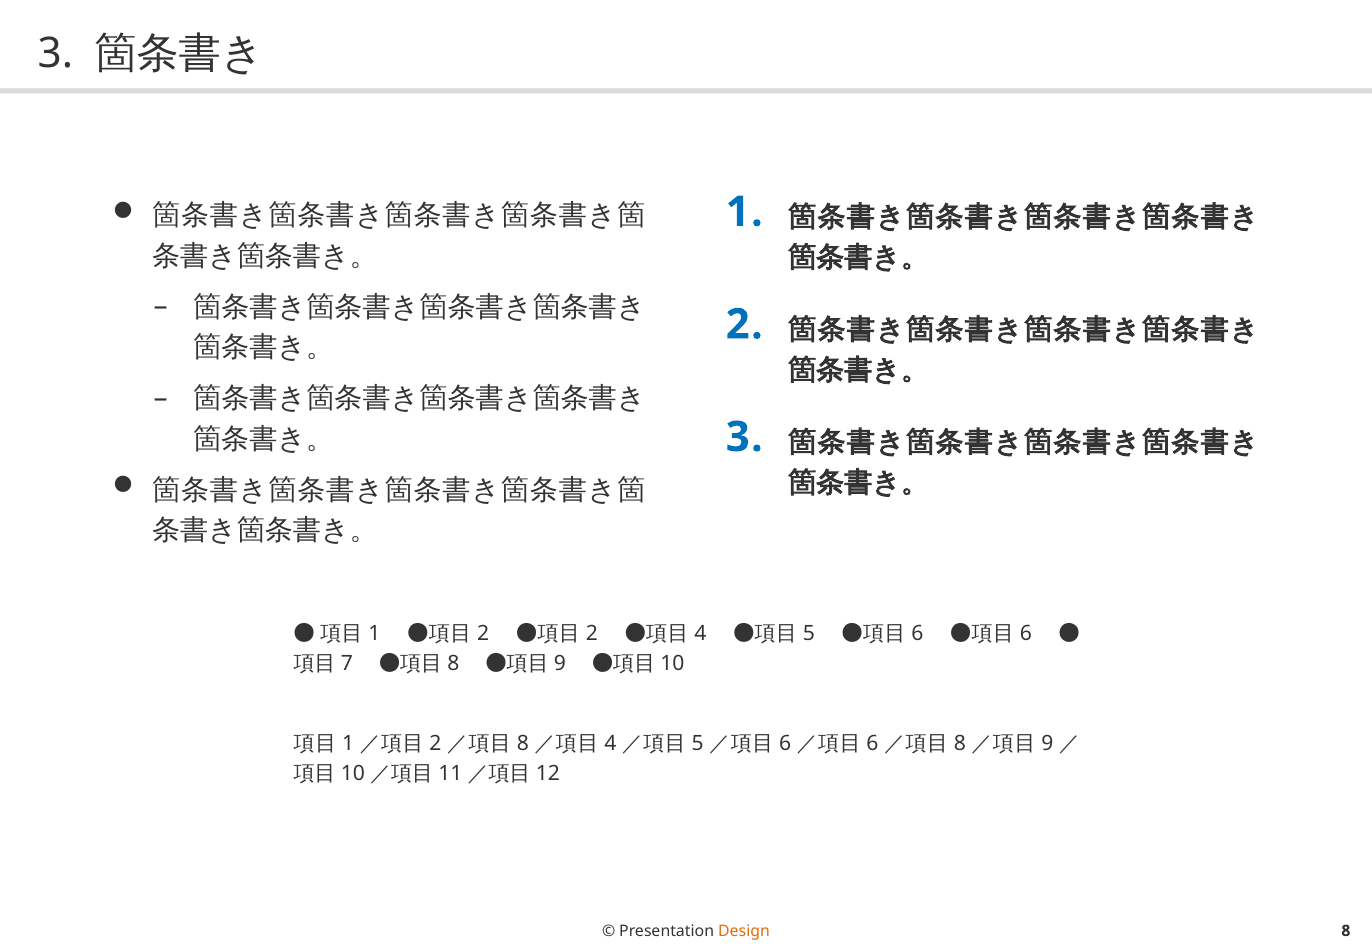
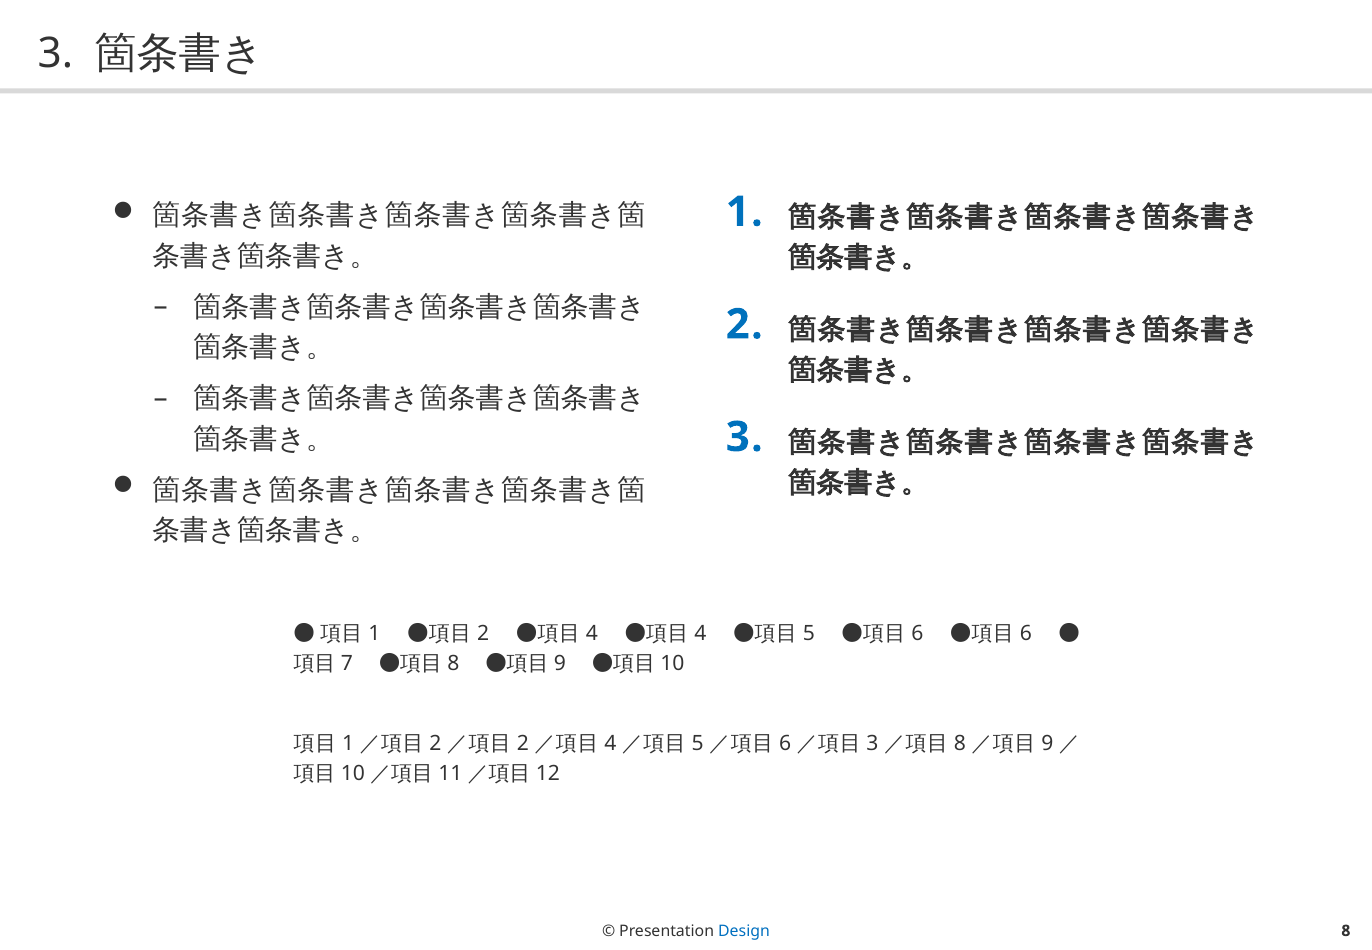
2 at (592, 633): 2 -> 4
8 at (523, 743): 8 -> 2
6 at (873, 743): 6 -> 3
Design colour: orange -> blue
